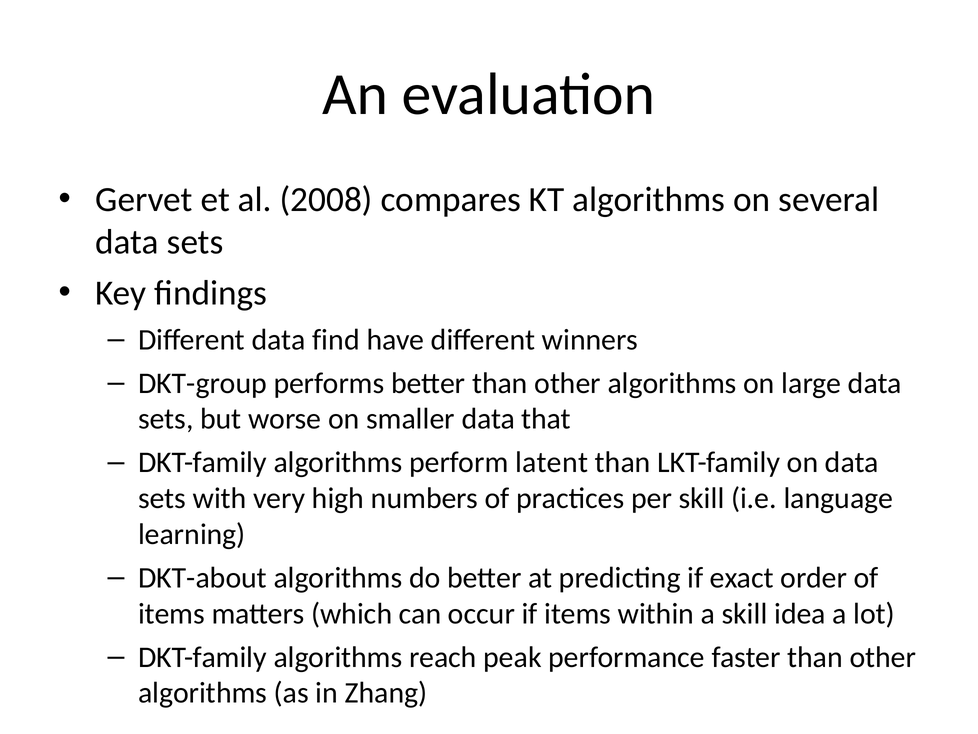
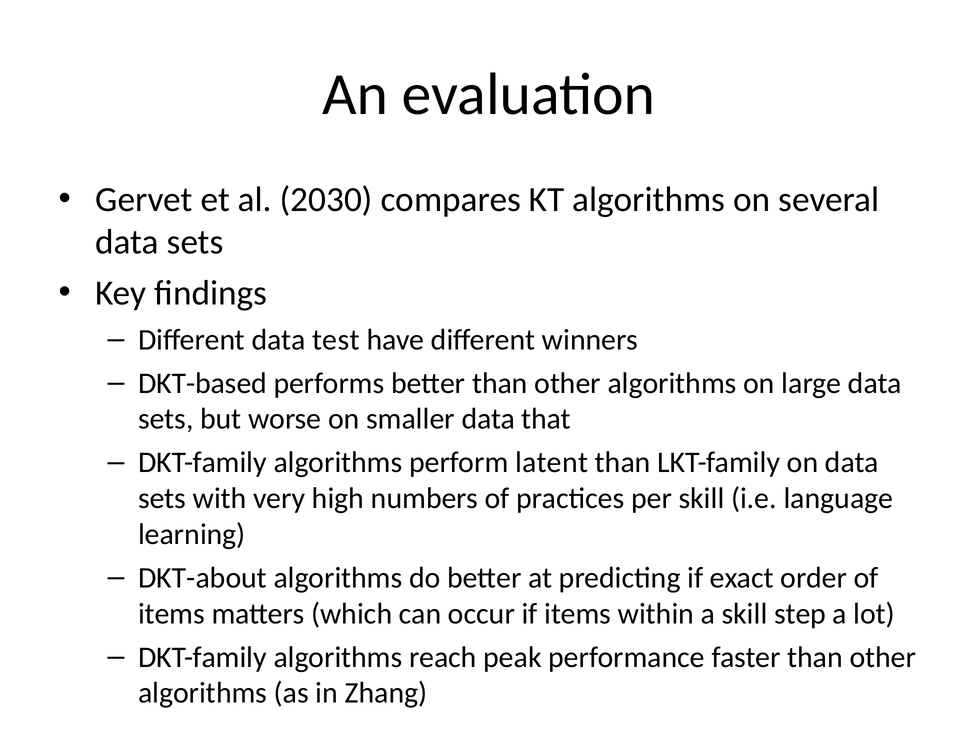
2008: 2008 -> 2030
find: find -> test
DKT-group: DKT-group -> DKT-based
idea: idea -> step
